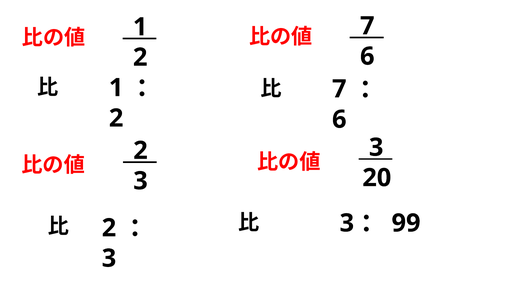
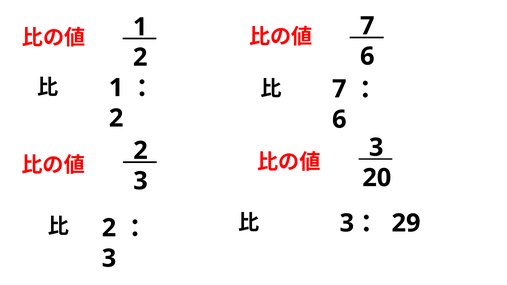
99: 99 -> 29
